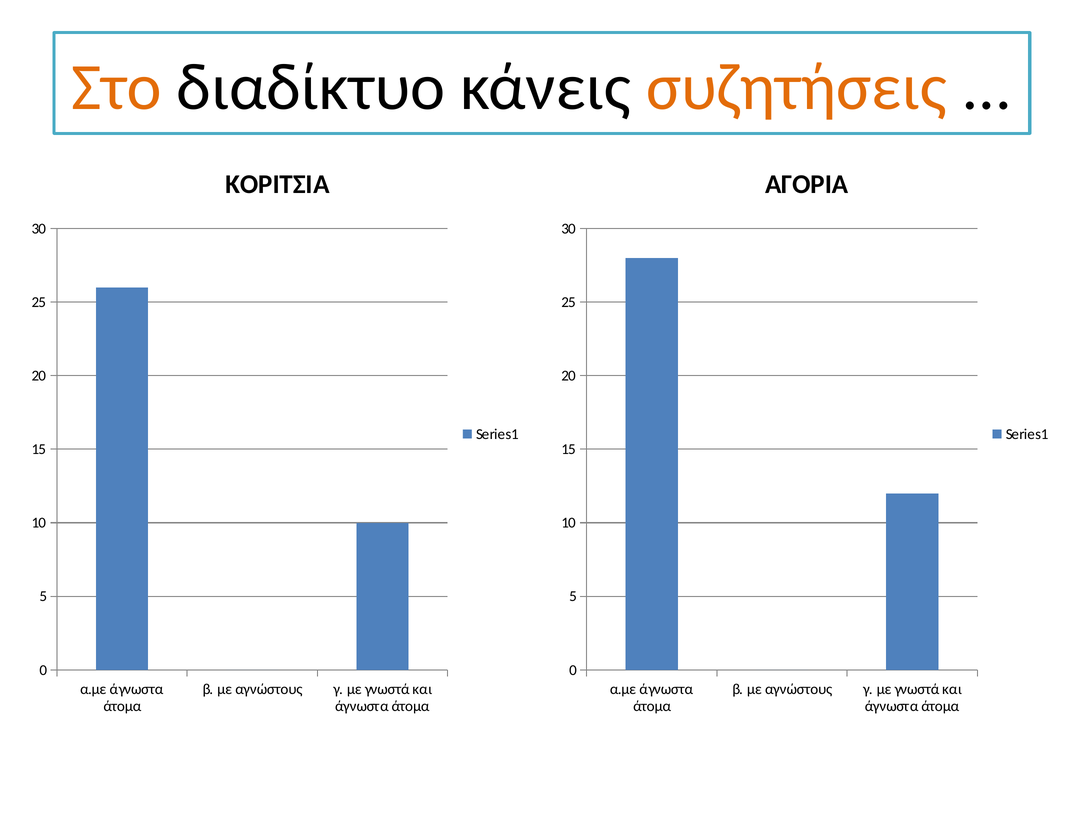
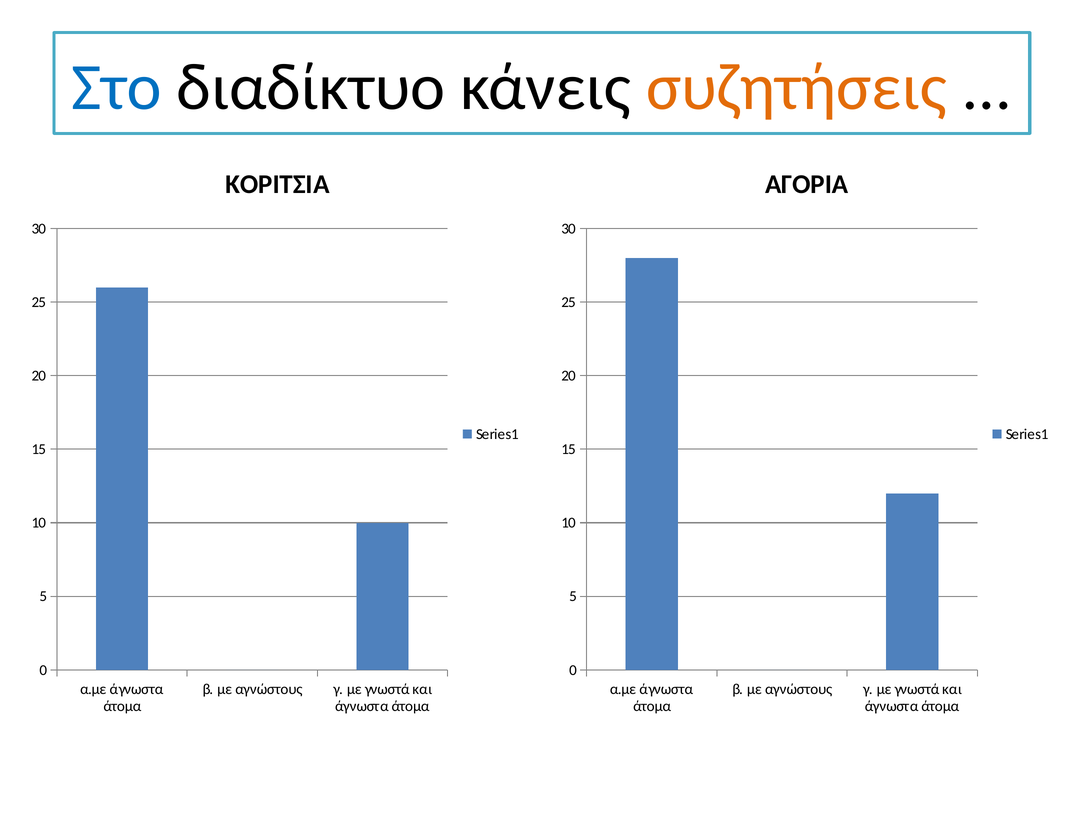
Στο colour: orange -> blue
